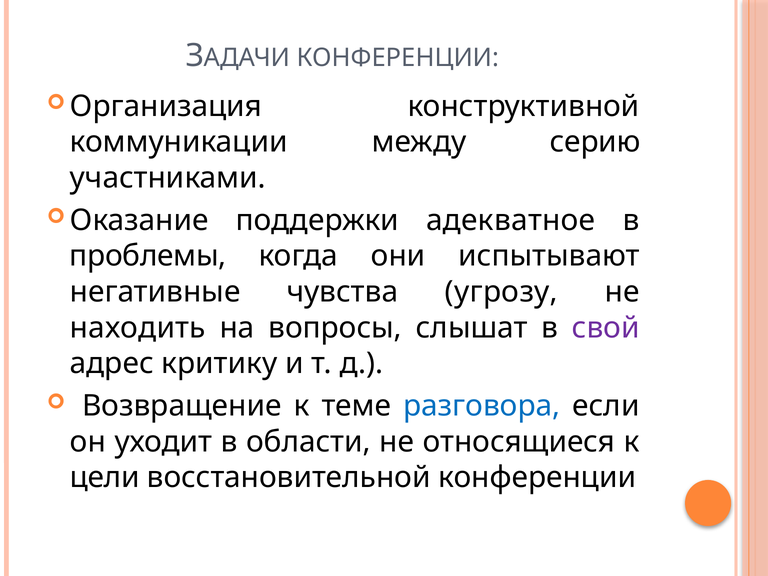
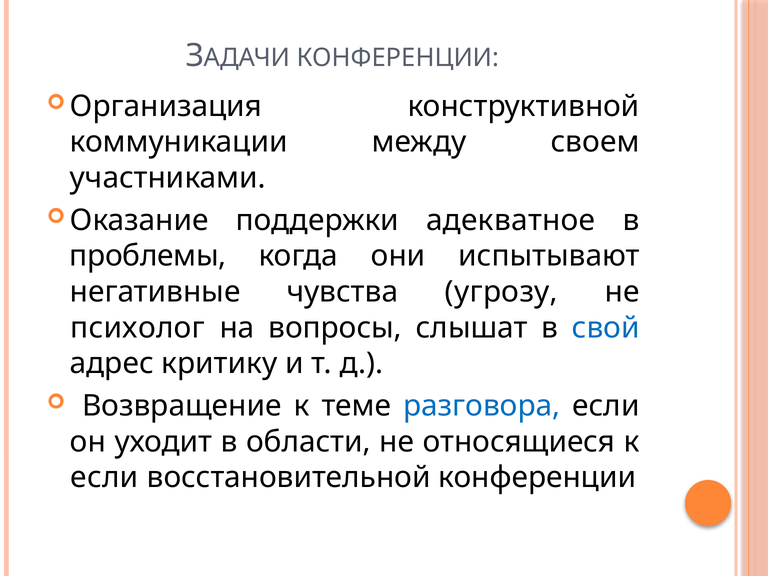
серию: серию -> своем
находить: находить -> психолог
свой colour: purple -> blue
цели at (105, 478): цели -> если
